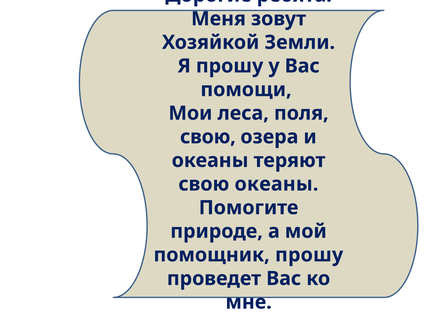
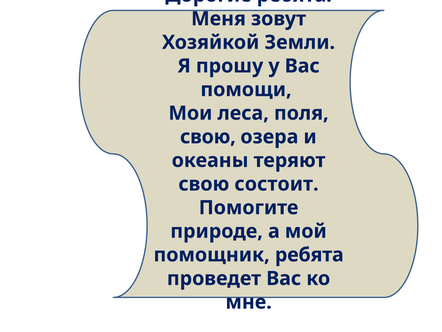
свою океаны: океаны -> состоит
помощник прошу: прошу -> ребята
